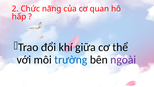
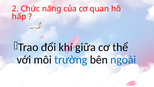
ngoài colour: purple -> blue
